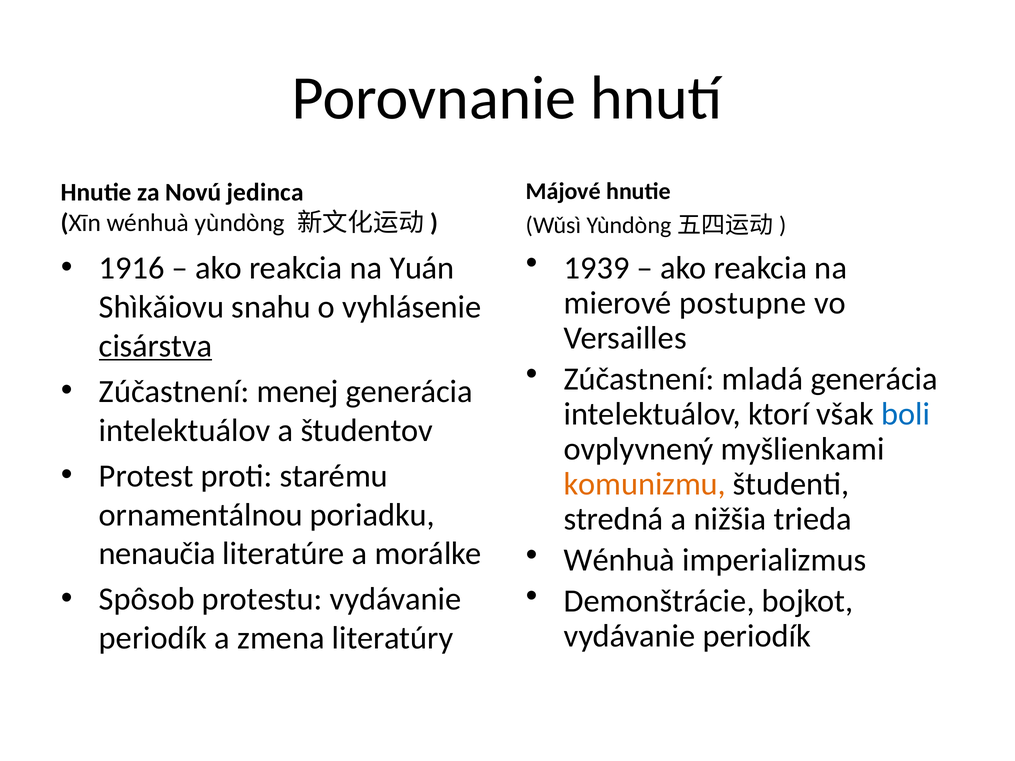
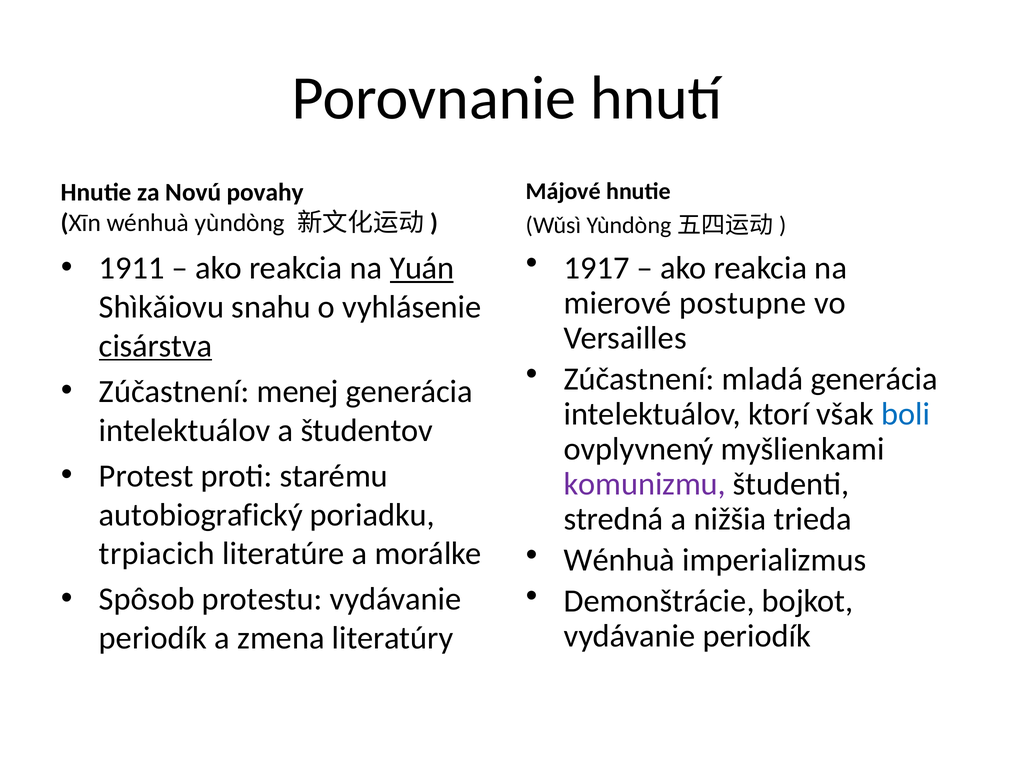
jedinca: jedinca -> povahy
1939: 1939 -> 1917
1916: 1916 -> 1911
Yuán underline: none -> present
komunizmu colour: orange -> purple
ornamentálnou: ornamentálnou -> autobiografický
nenaučia: nenaučia -> trpiacich
